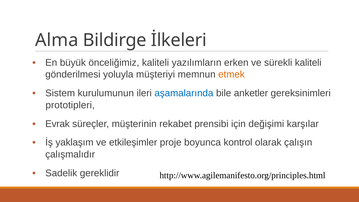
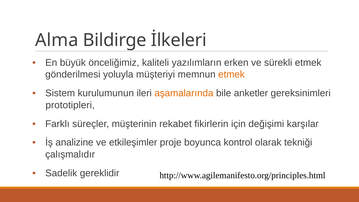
sürekli kaliteli: kaliteli -> etmek
aşamalarında colour: blue -> orange
Evrak: Evrak -> Farklı
prensibi: prensibi -> fikirlerin
yaklaşım: yaklaşım -> analizine
çalışın: çalışın -> tekniği
